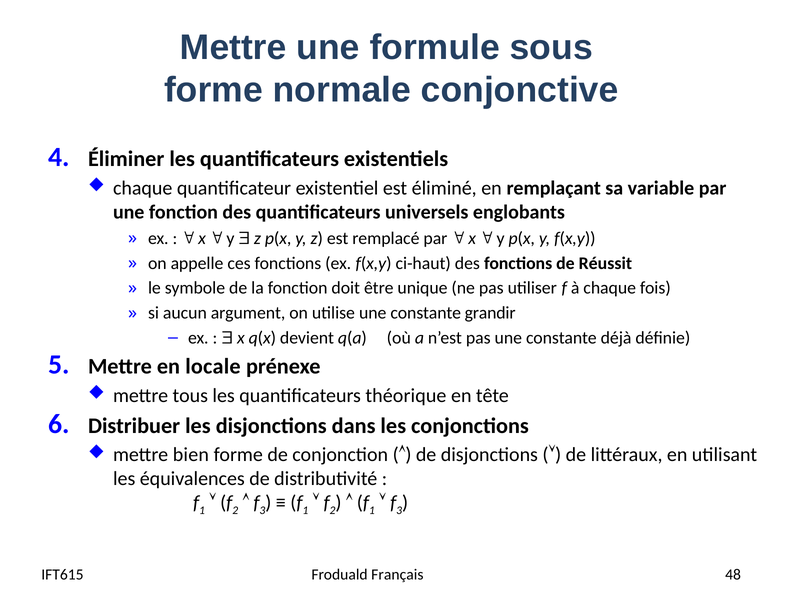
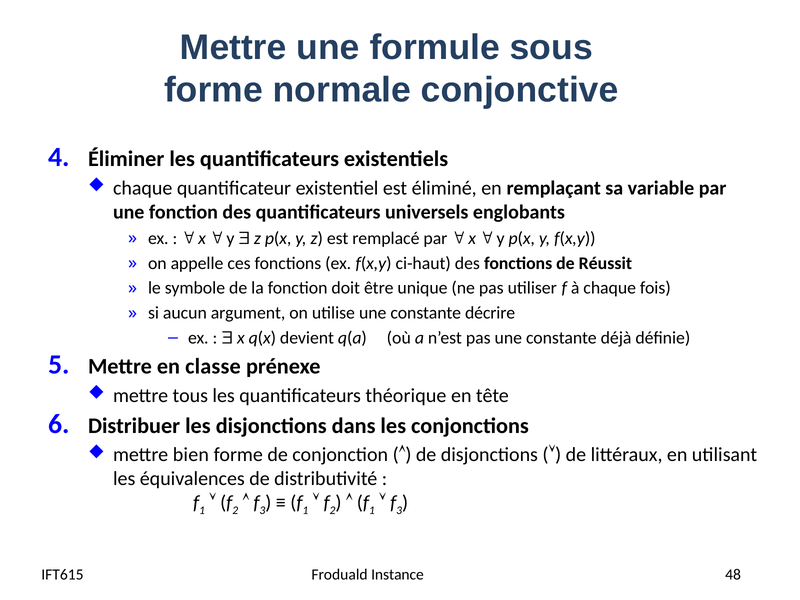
grandir: grandir -> décrire
locale: locale -> classe
Français: Français -> Instance
